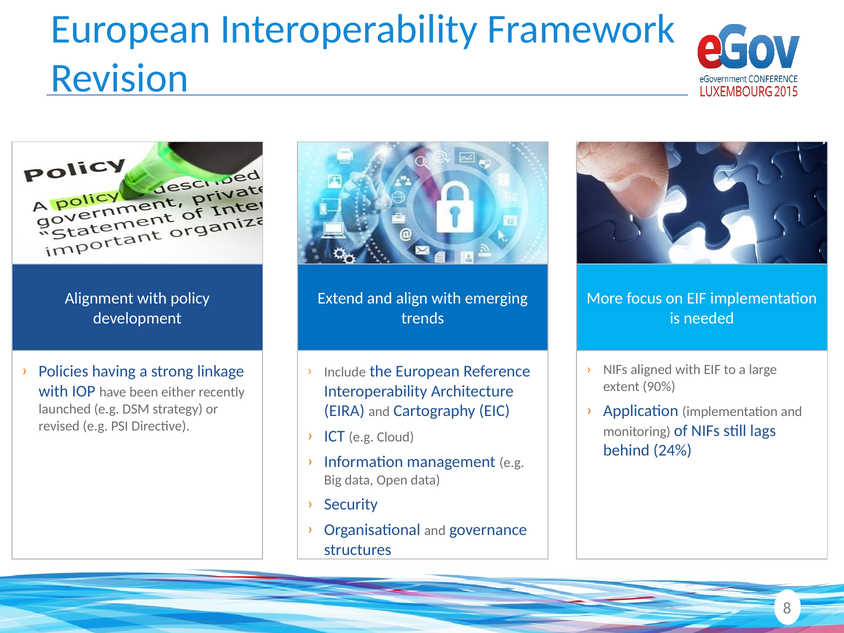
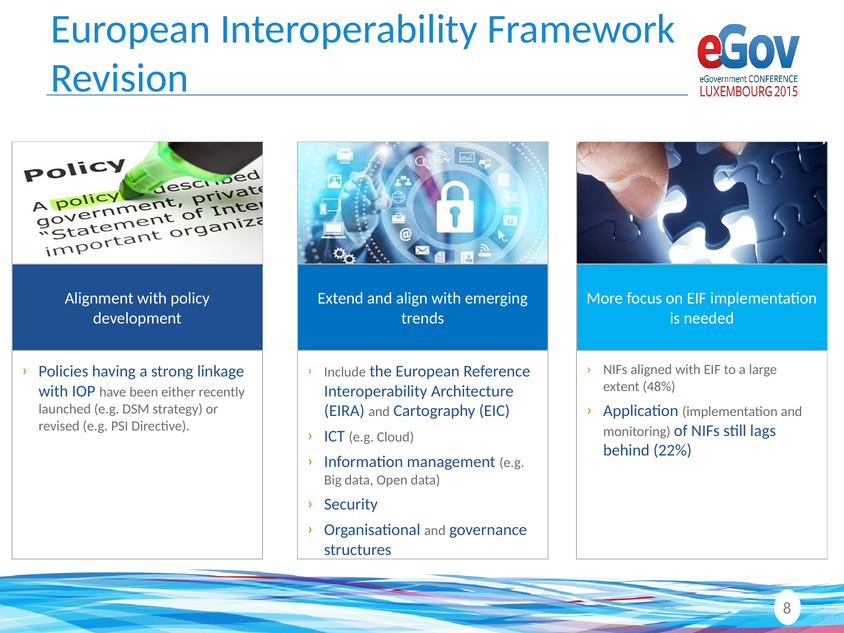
90%: 90% -> 48%
24%: 24% -> 22%
